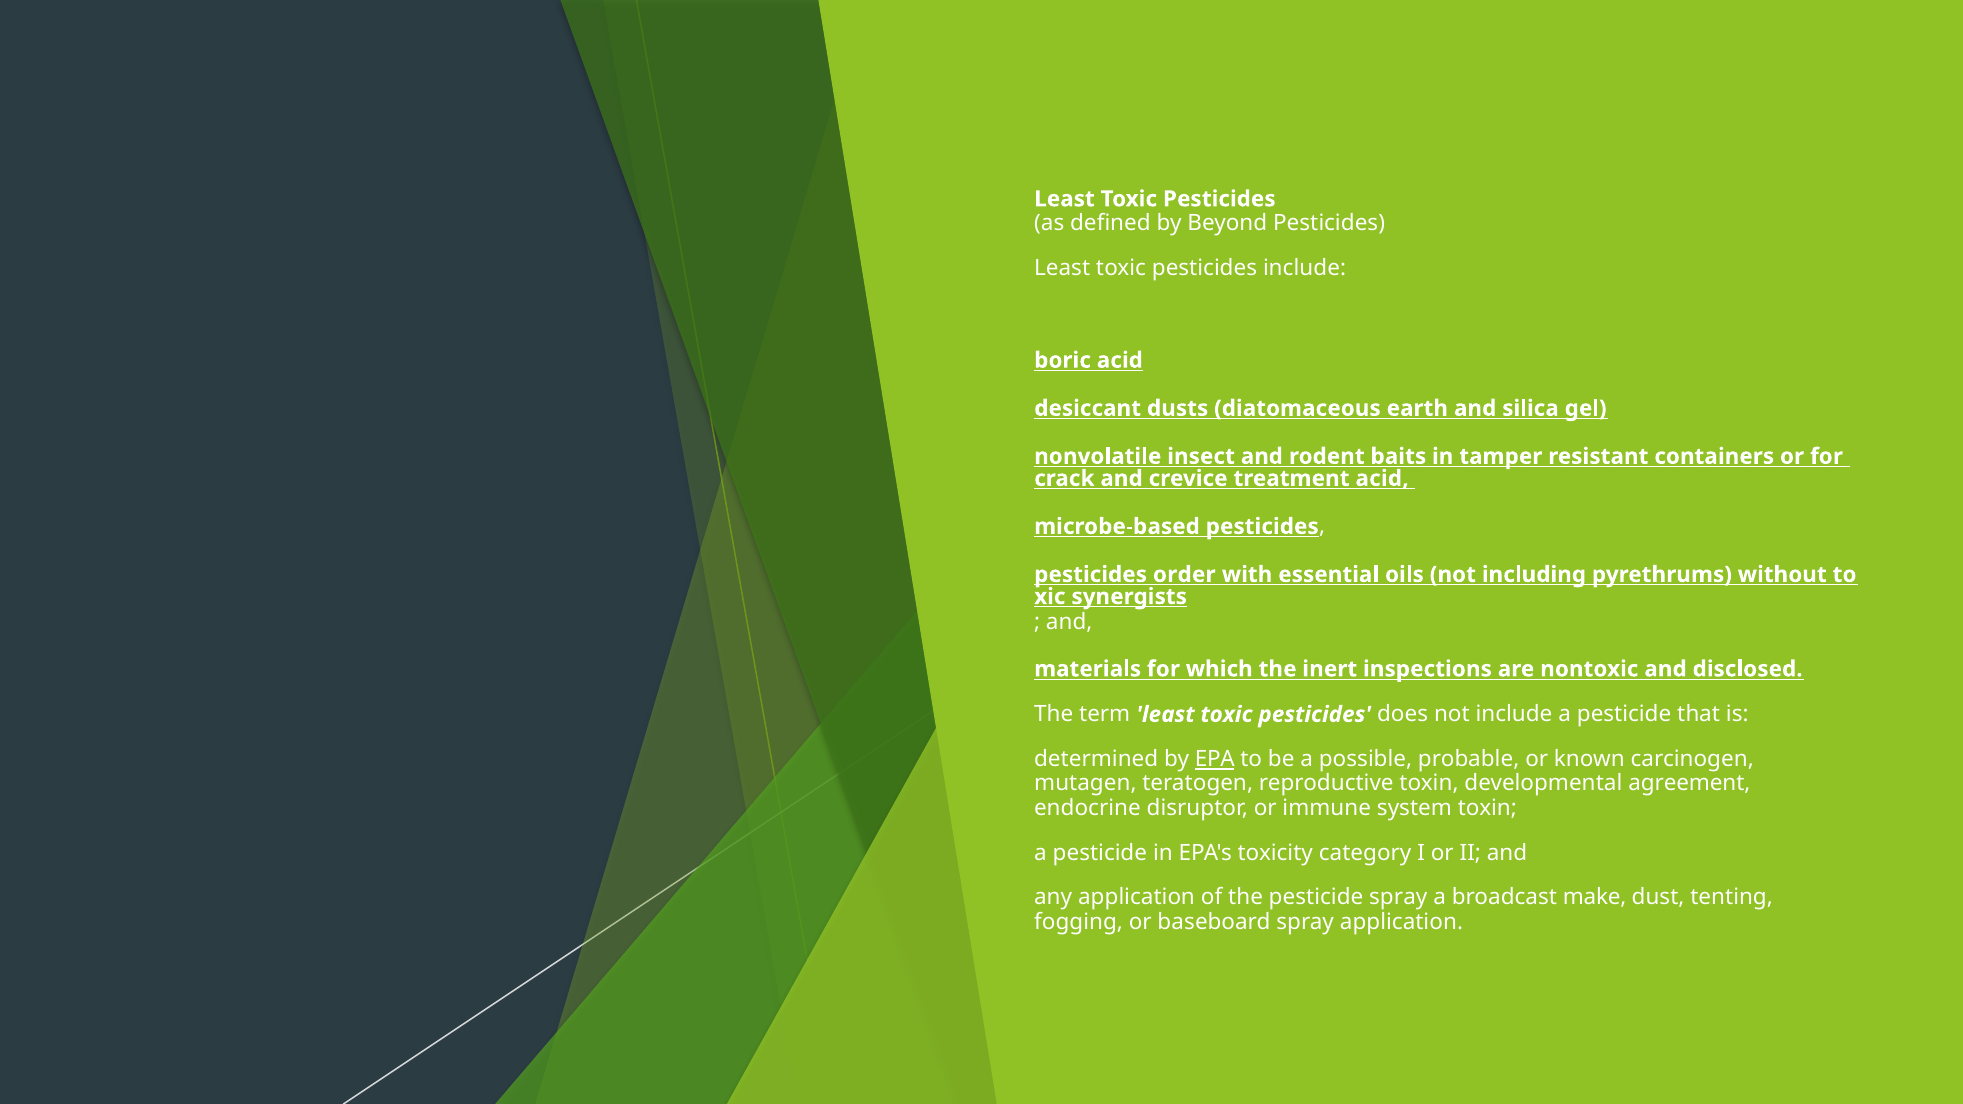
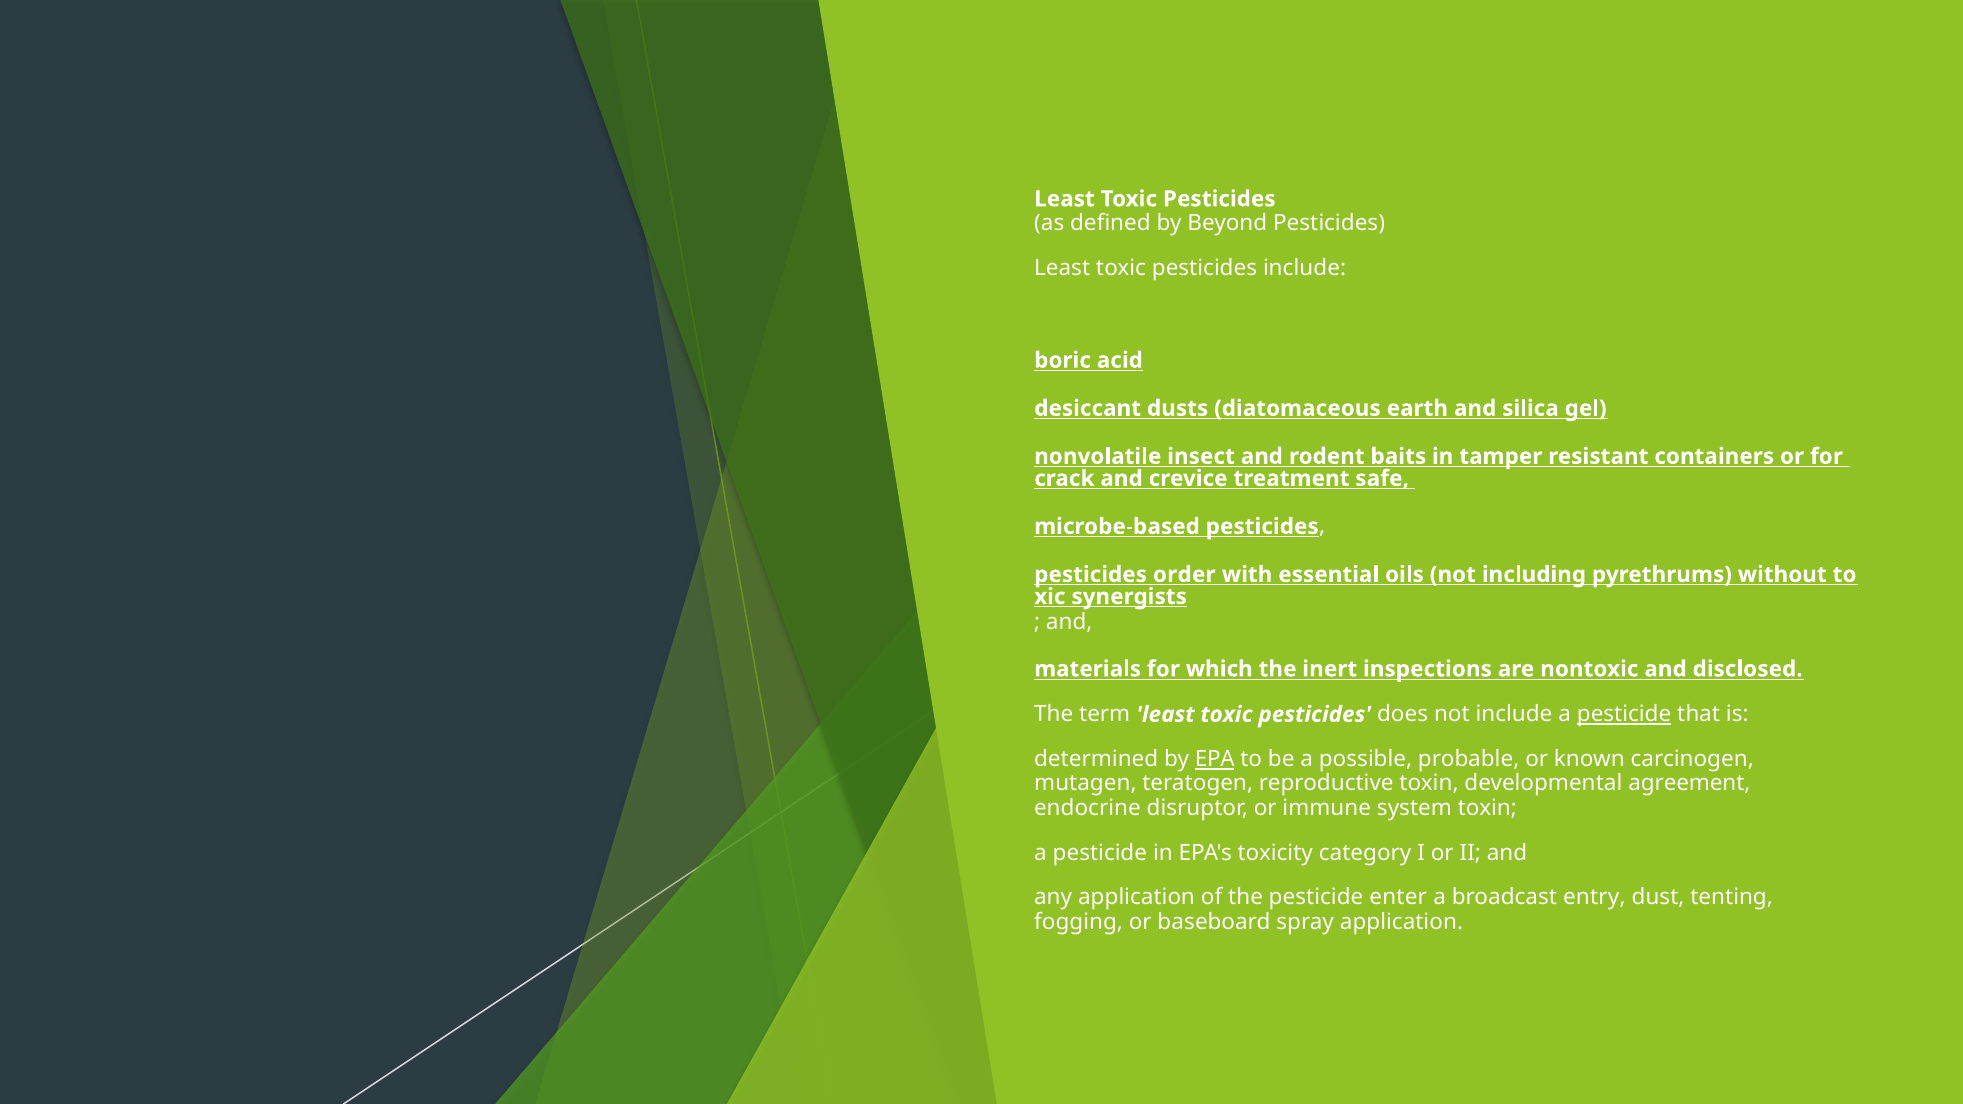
treatment acid: acid -> safe
pesticide at (1624, 715) underline: none -> present
pesticide spray: spray -> enter
make: make -> entry
